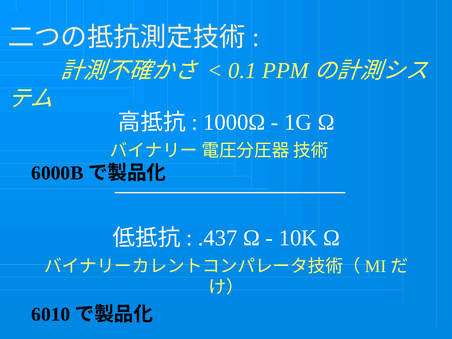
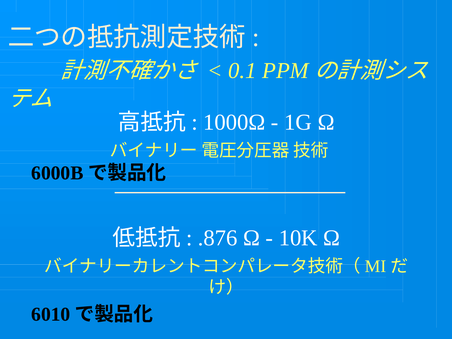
.437: .437 -> .876
